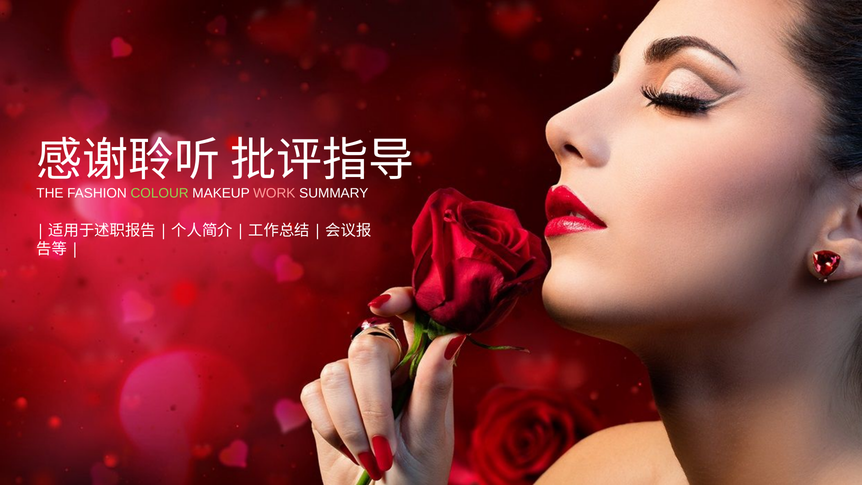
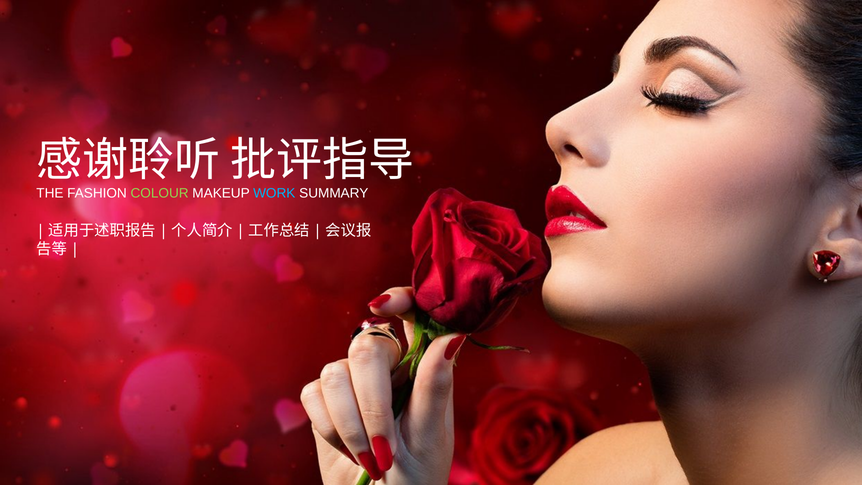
WORK colour: pink -> light blue
